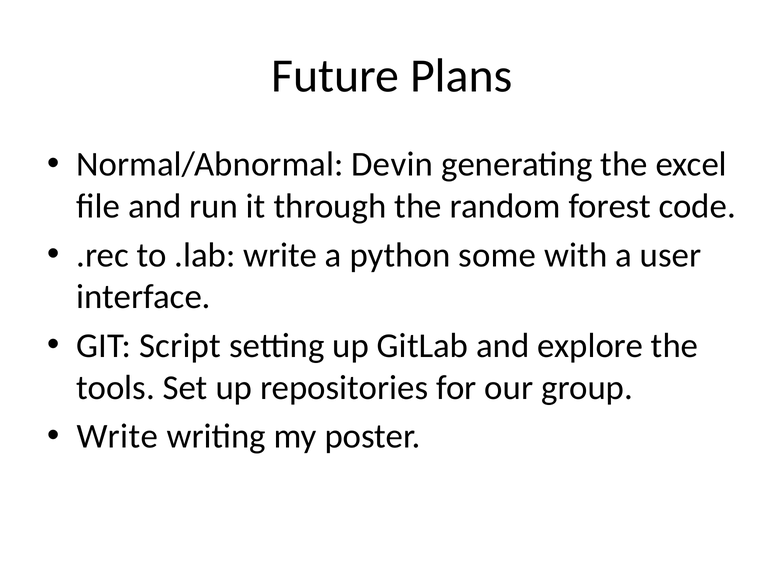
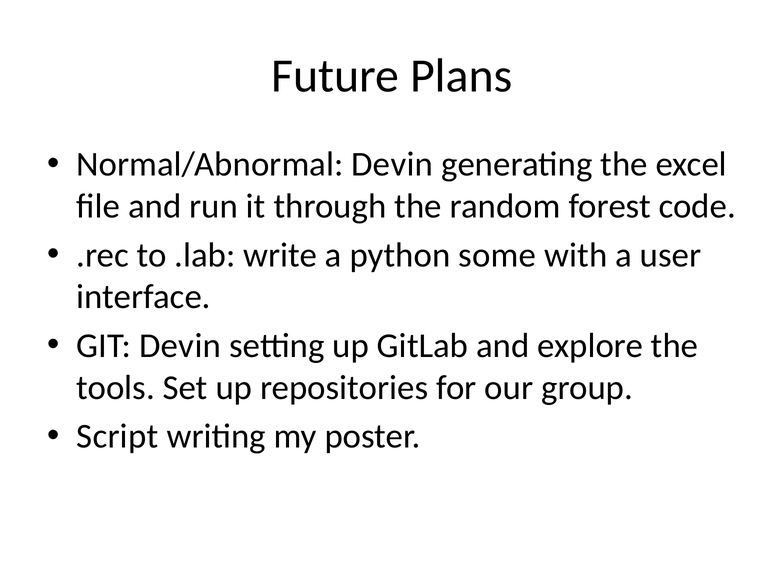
GIT Script: Script -> Devin
Write at (117, 436): Write -> Script
